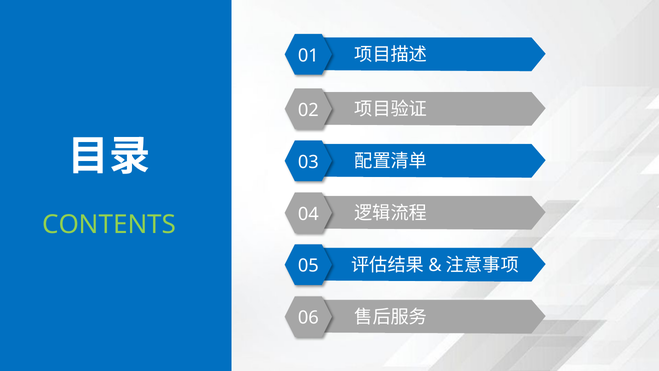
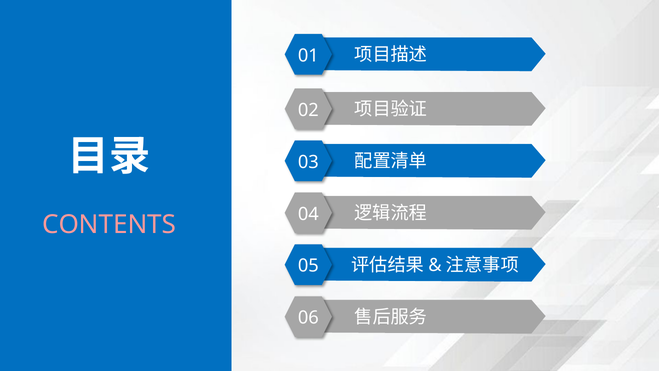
CONTENTS colour: light green -> pink
